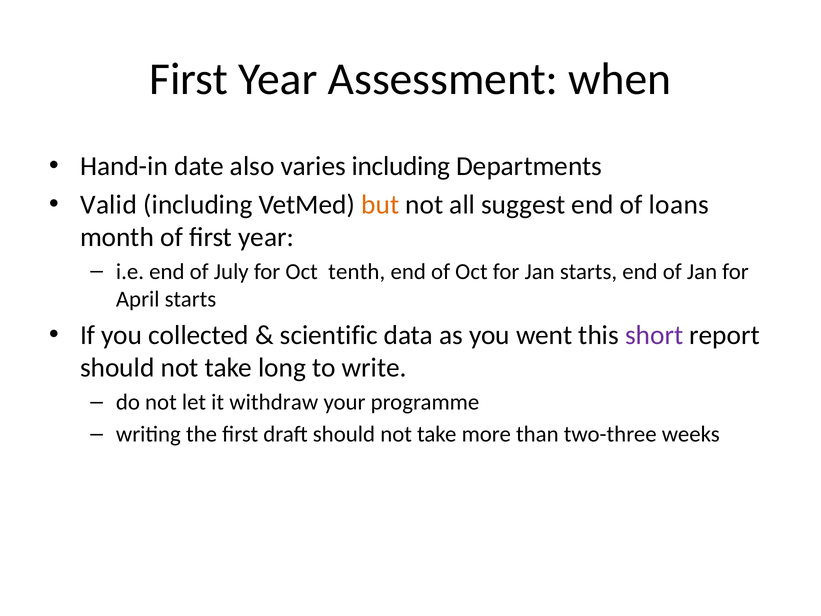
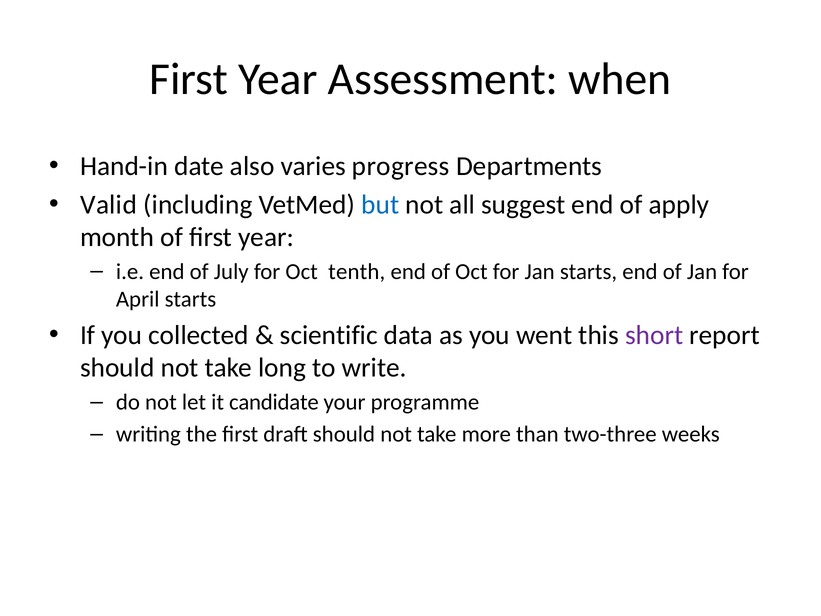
varies including: including -> progress
but colour: orange -> blue
loans: loans -> apply
withdraw: withdraw -> candidate
